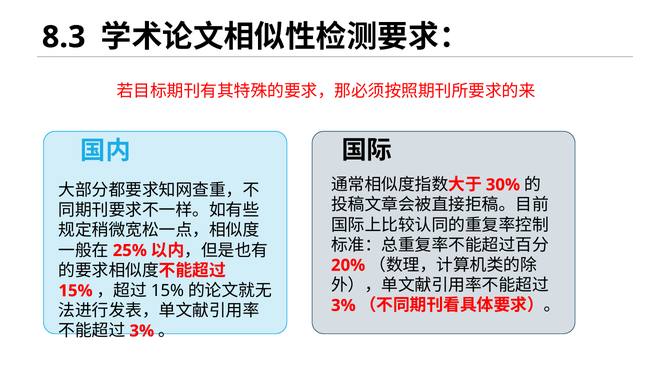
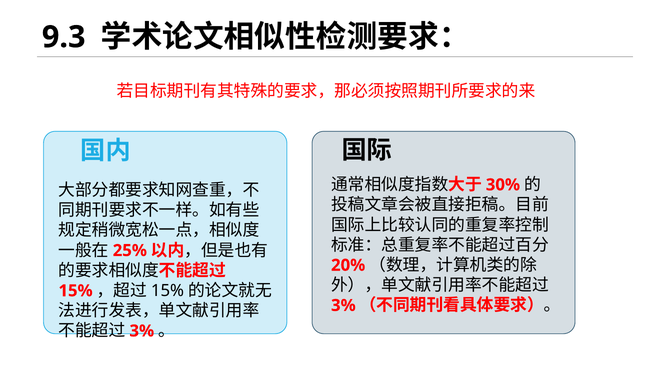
8.3: 8.3 -> 9.3
